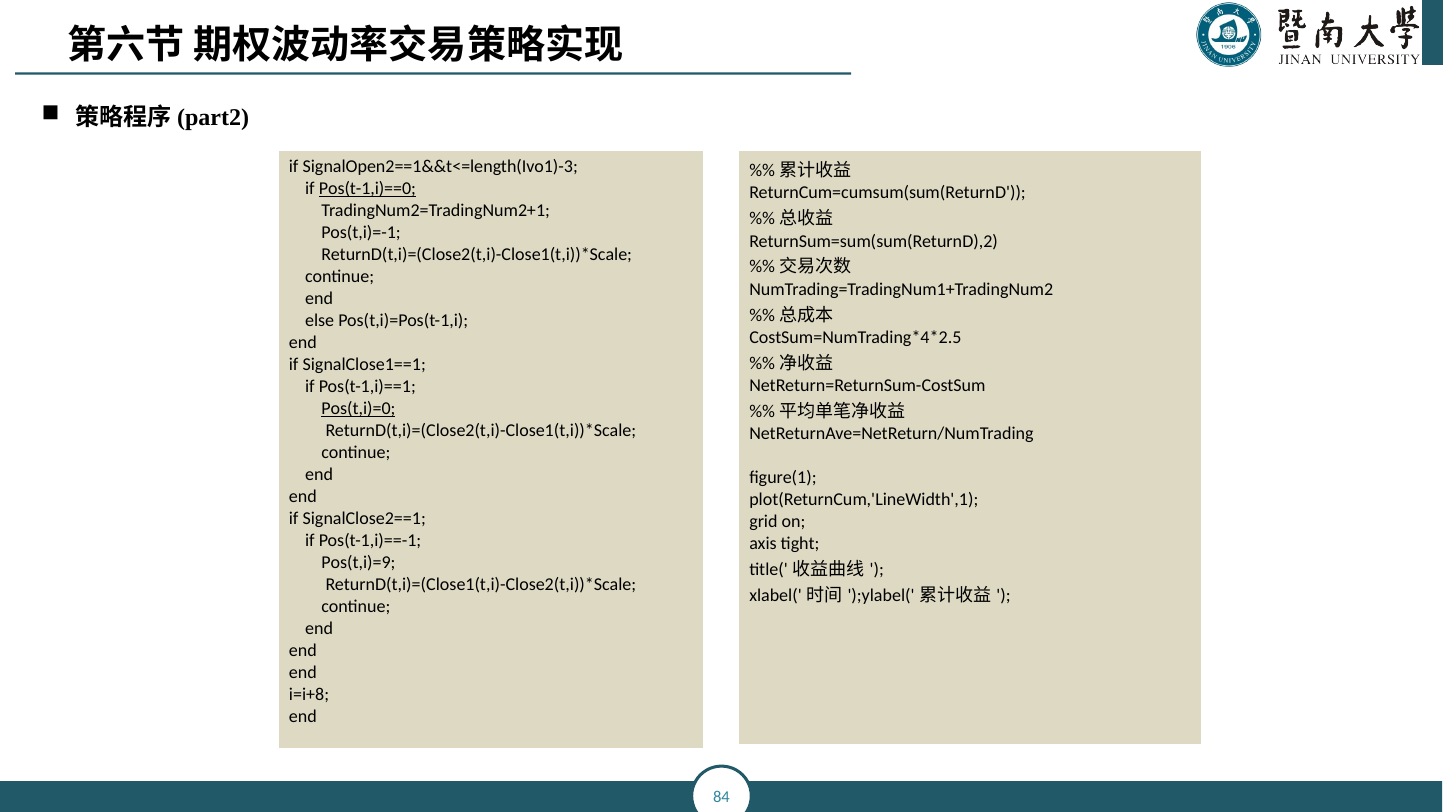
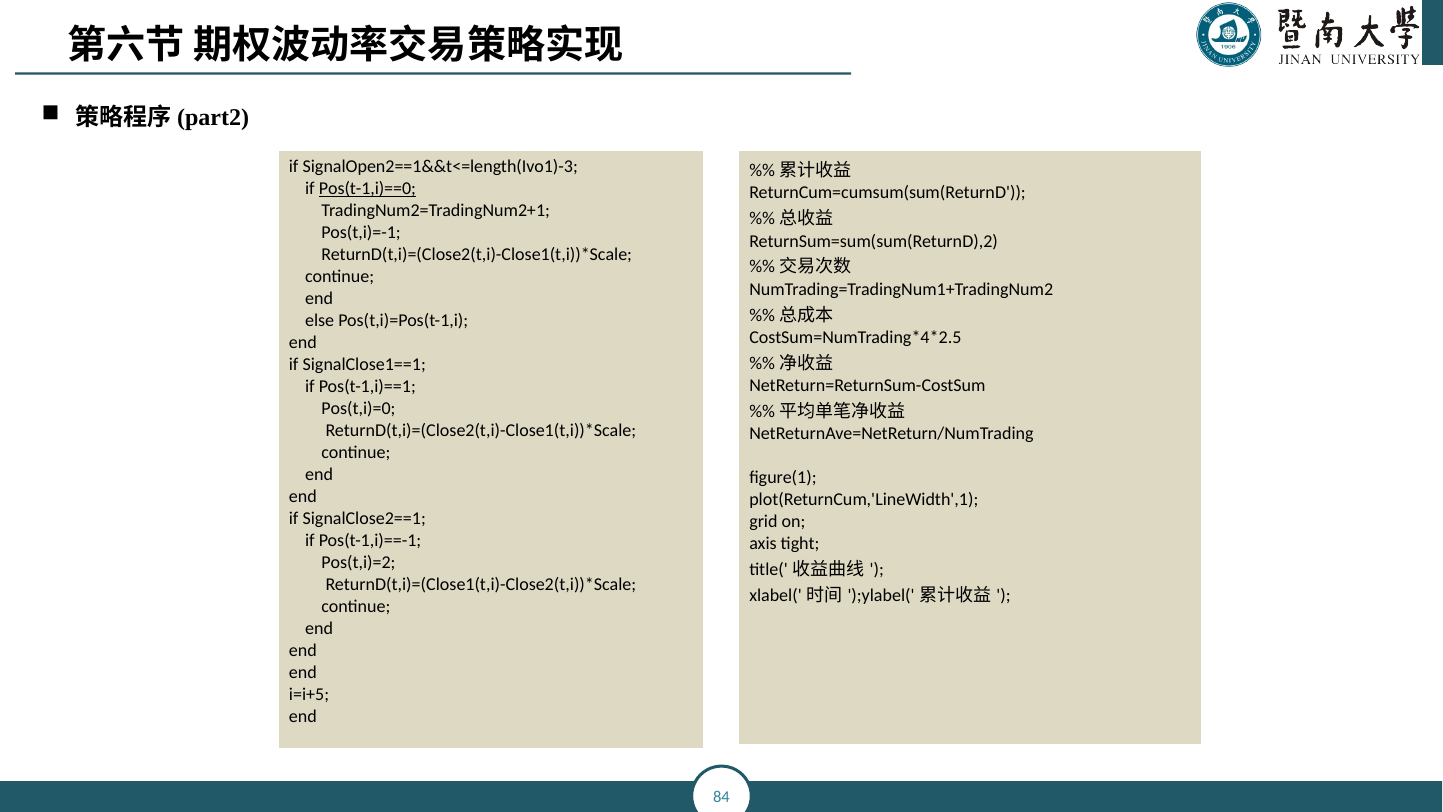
Pos(t,i)=0 underline: present -> none
Pos(t,i)=9: Pos(t,i)=9 -> Pos(t,i)=2
i=i+8: i=i+8 -> i=i+5
